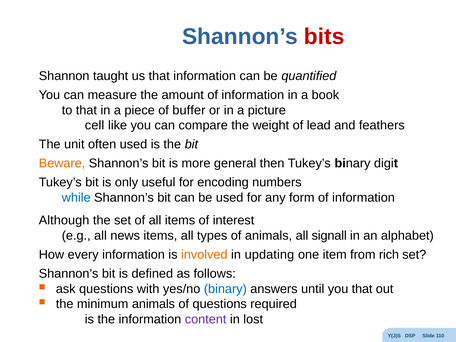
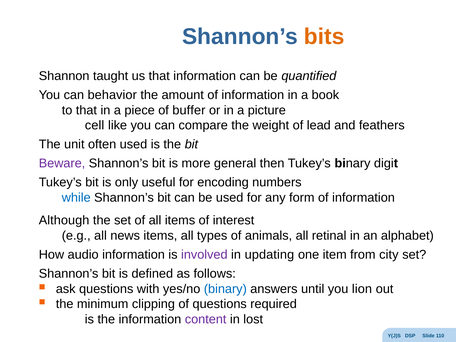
bits colour: red -> orange
measure: measure -> behavior
Beware colour: orange -> purple
signall: signall -> retinal
every: every -> audio
involved colour: orange -> purple
rich: rich -> city
you that: that -> lion
minimum animals: animals -> clipping
